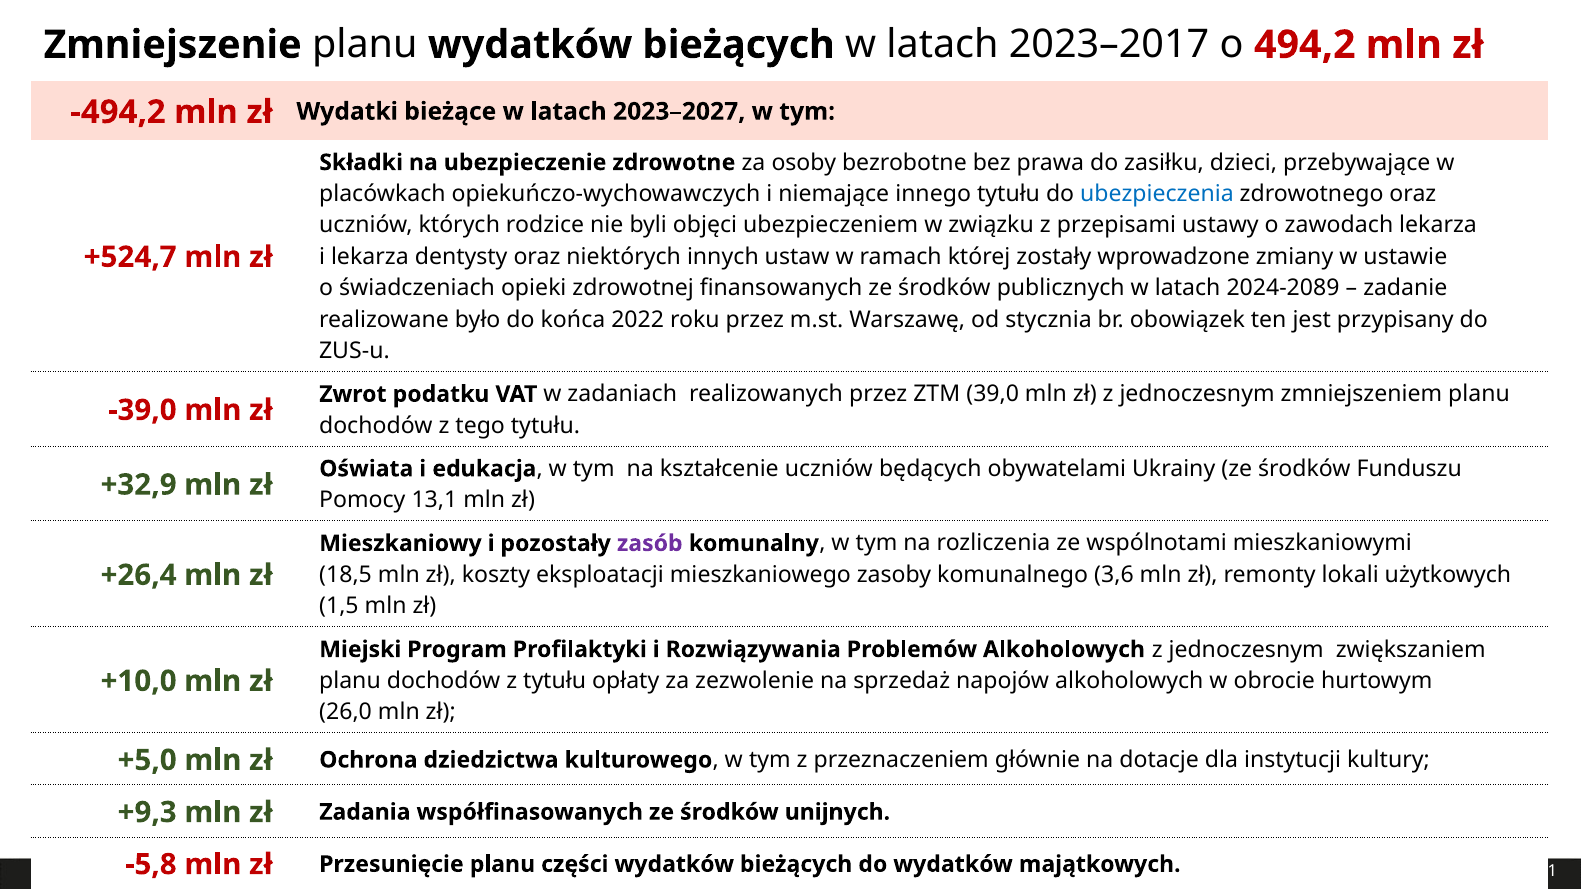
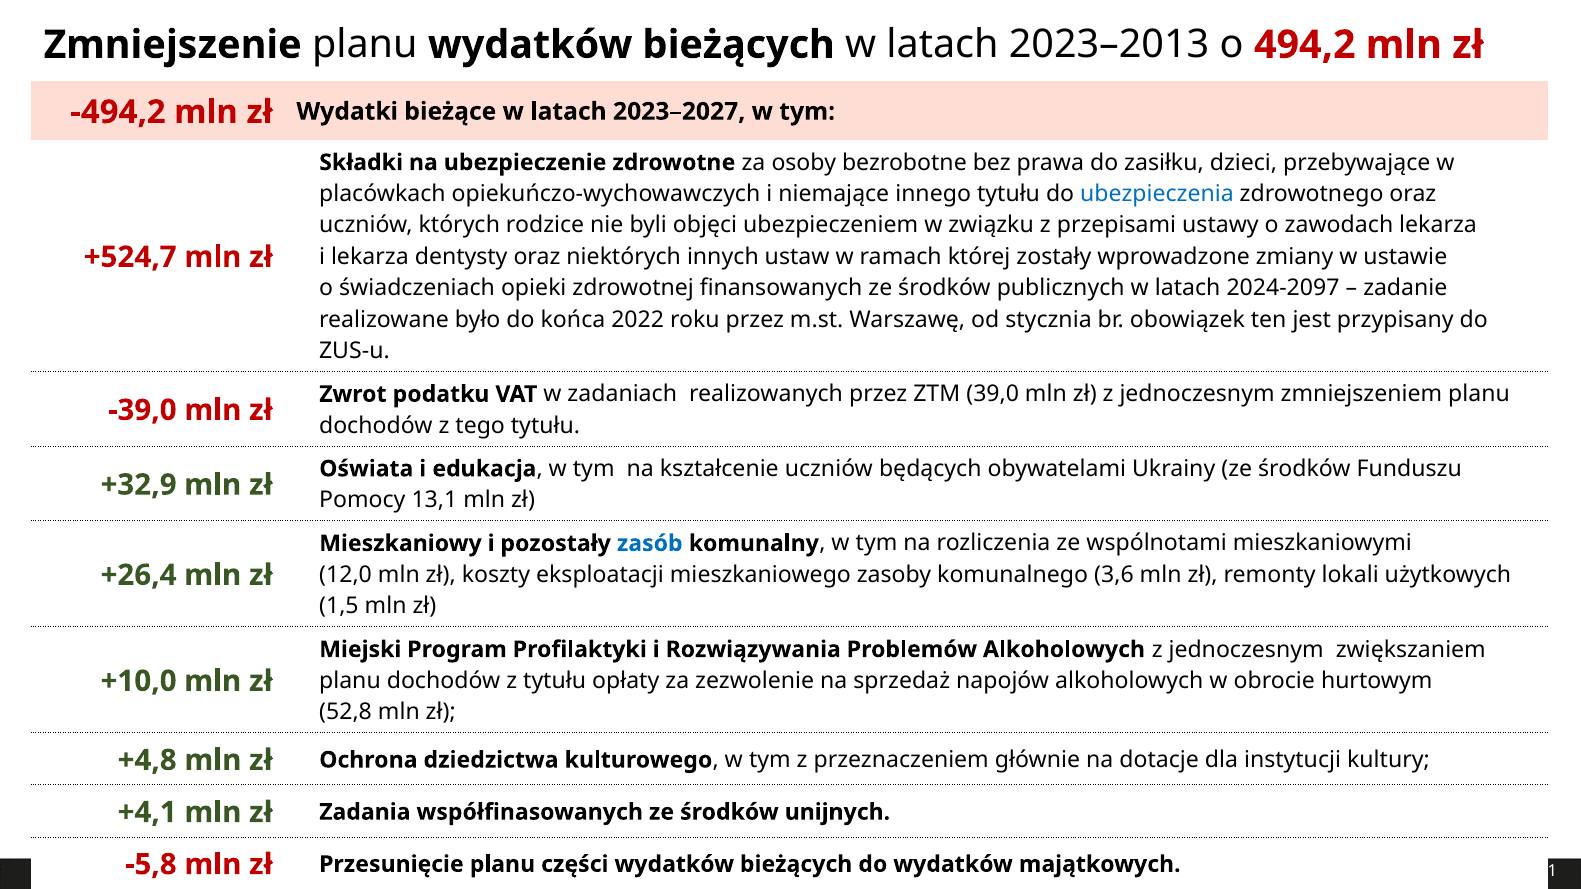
2023–2017: 2023–2017 -> 2023–2013
2024-2089: 2024-2089 -> 2024-2097
zasób colour: purple -> blue
18,5: 18,5 -> 12,0
26,0: 26,0 -> 52,8
+5,0: +5,0 -> +4,8
+9,3: +9,3 -> +4,1
